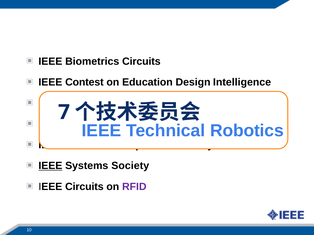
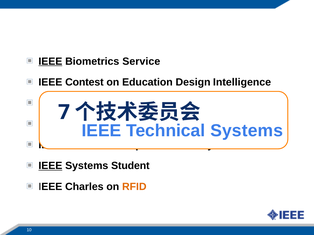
IEEE at (50, 61) underline: none -> present
Biometrics Circuits: Circuits -> Service
Robotics at (247, 131): Robotics -> Systems
Society: Society -> Student
IEEE Circuits: Circuits -> Charles
RFID colour: purple -> orange
